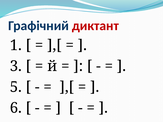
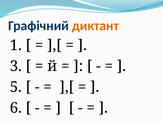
диктант colour: red -> orange
